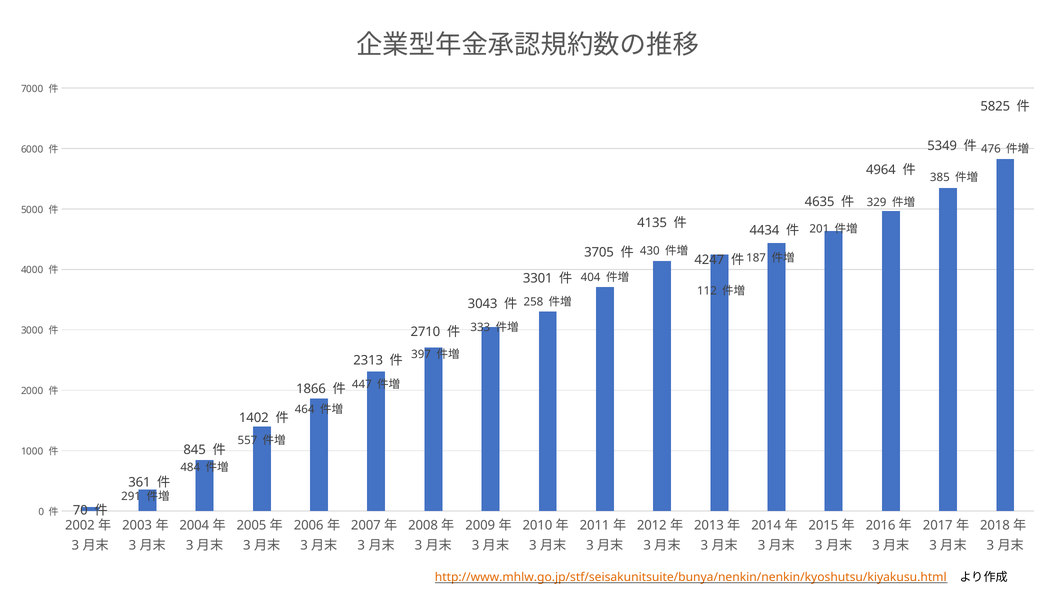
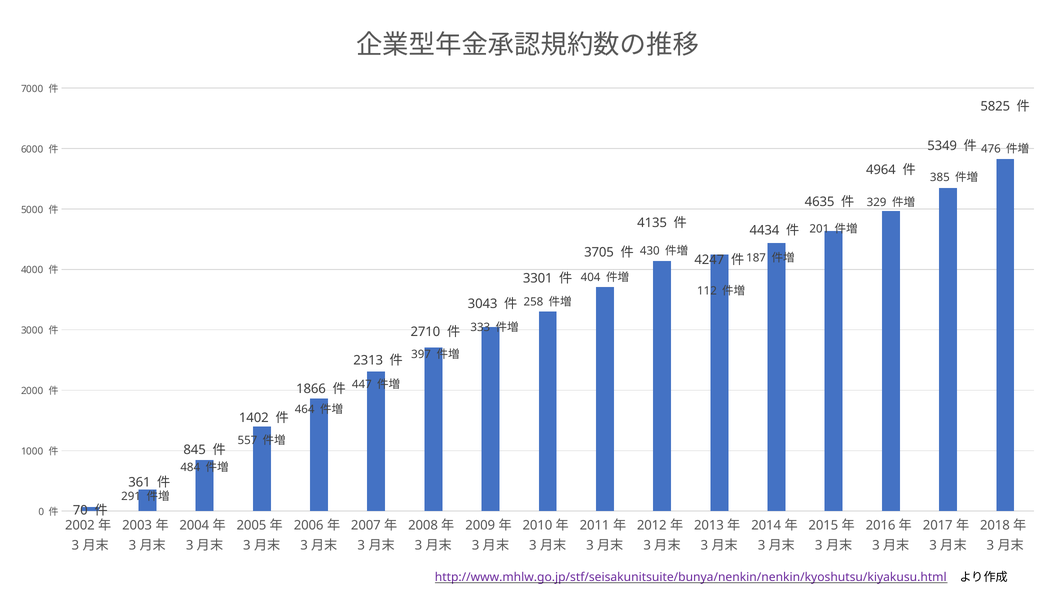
http://www.mhlw.go.jp/stf/seisakunitsuite/bunya/nenkin/nenkin/kyoshutsu/kiyakusu.html colour: orange -> purple
